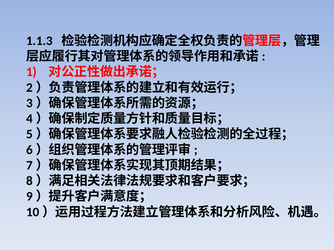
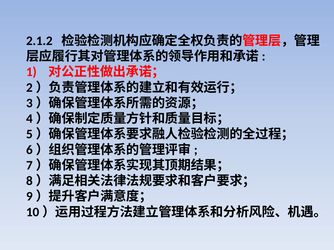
1.1.3: 1.1.3 -> 2.1.2
